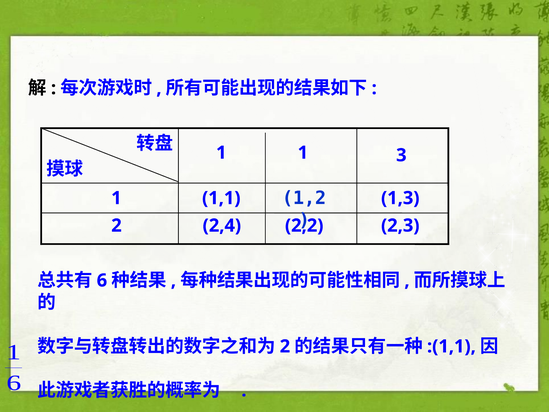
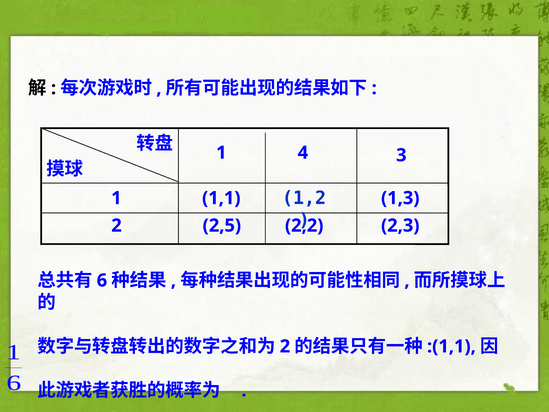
1 at (303, 153): 1 -> 4
2,4: 2,4 -> 2,5
